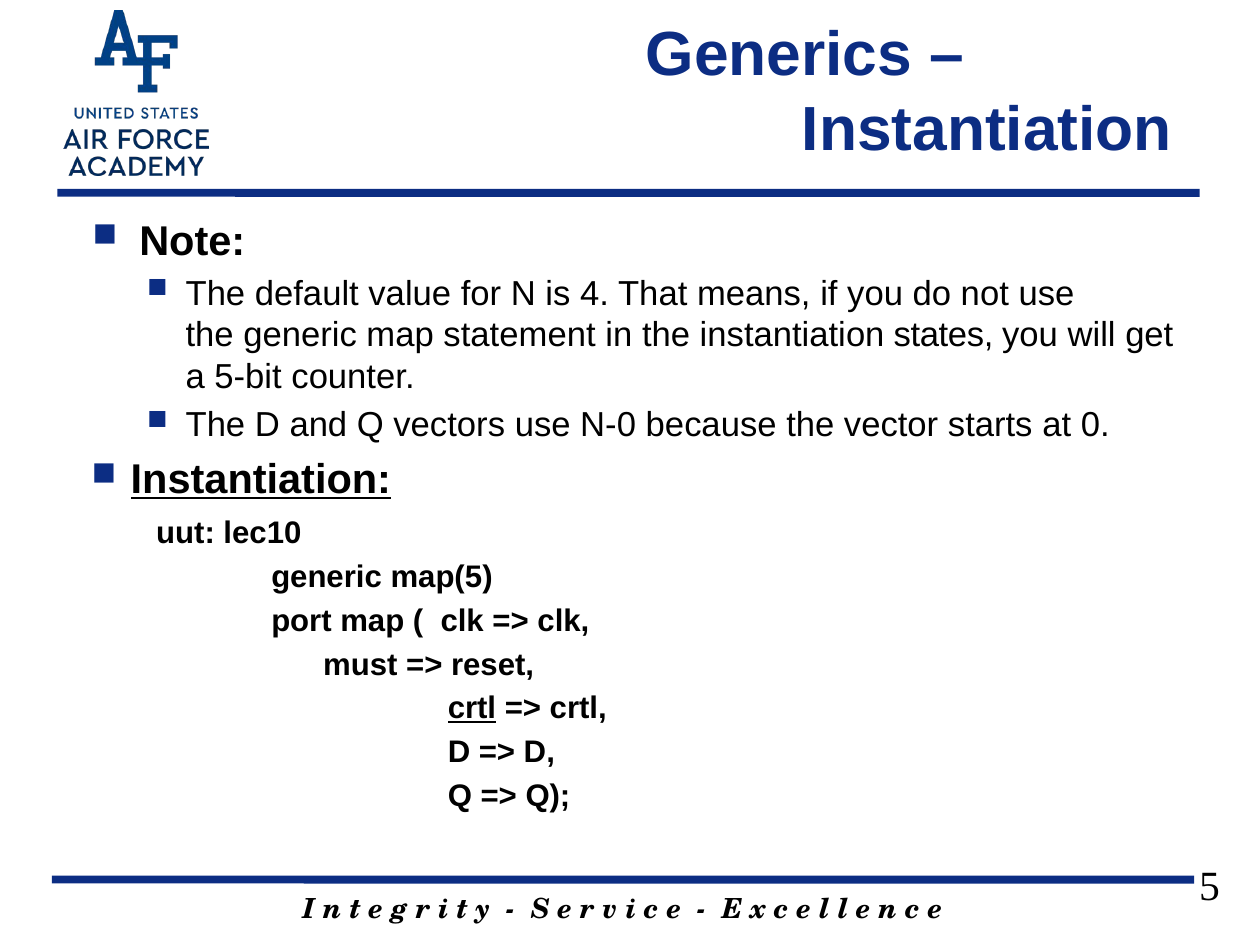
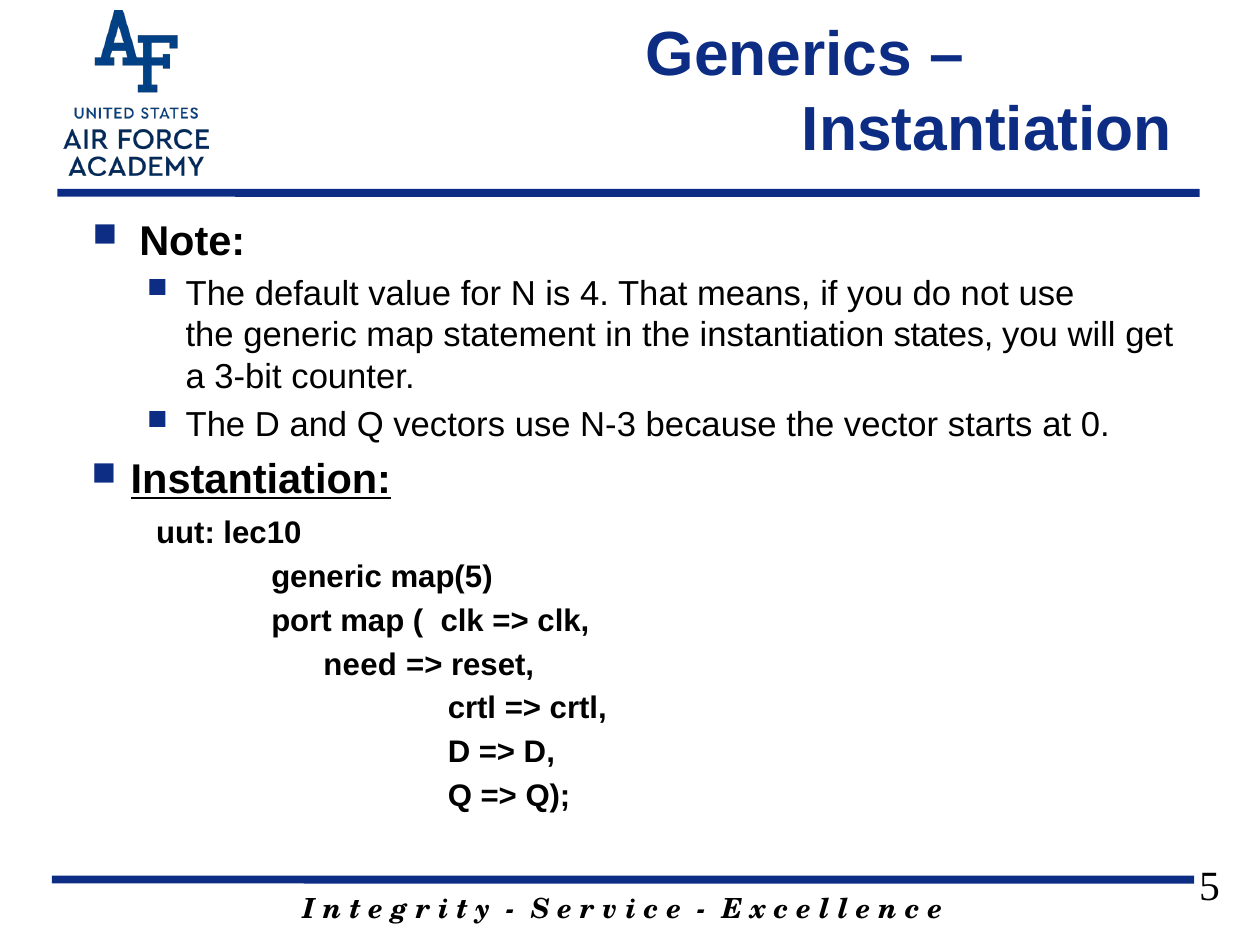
5-bit: 5-bit -> 3-bit
N-0: N-0 -> N-3
must: must -> need
crtl at (472, 708) underline: present -> none
